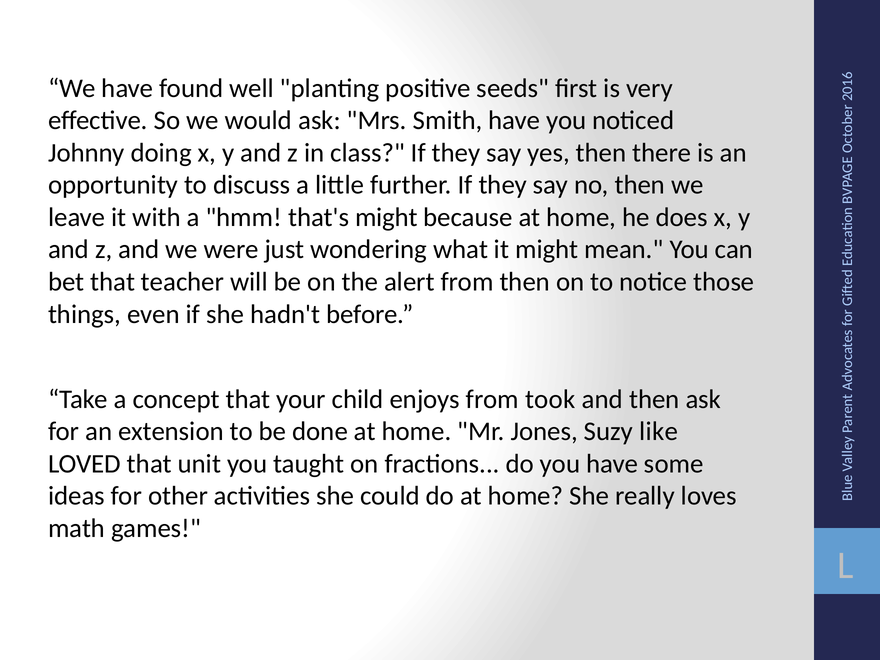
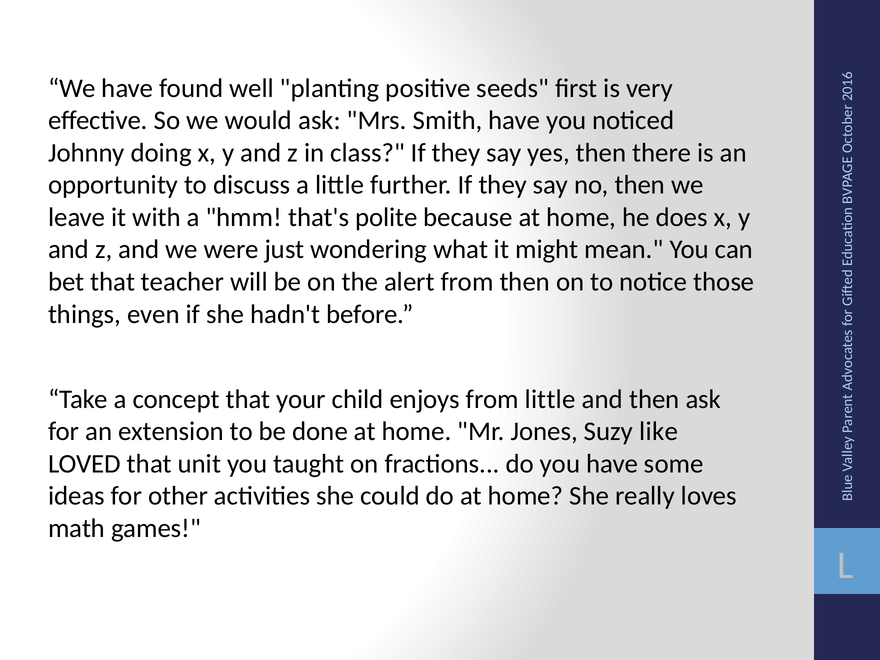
that's might: might -> polite
from took: took -> little
